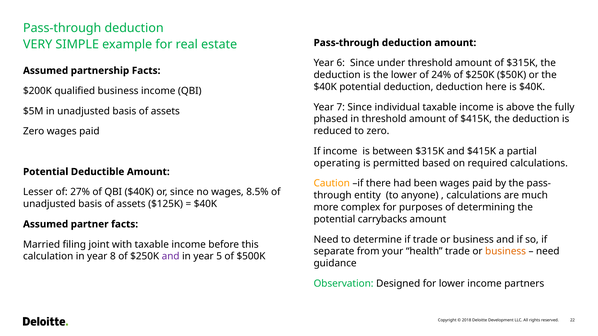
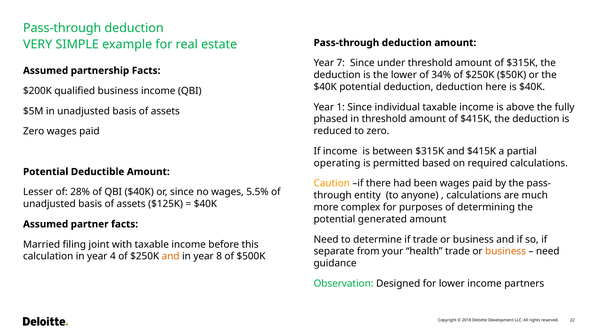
6: 6 -> 7
24%: 24% -> 34%
7: 7 -> 1
27%: 27% -> 28%
8.5%: 8.5% -> 5.5%
carrybacks: carrybacks -> generated
8: 8 -> 4
and at (171, 257) colour: purple -> orange
5: 5 -> 8
